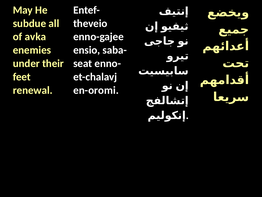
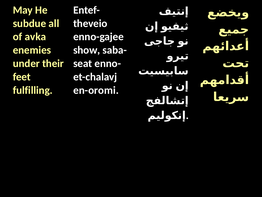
ensio: ensio -> show
renewal: renewal -> fulfilling
